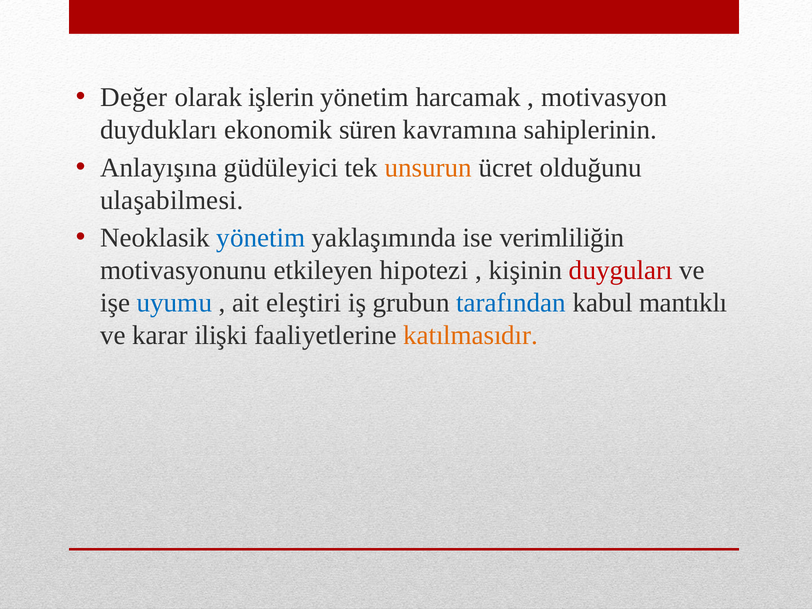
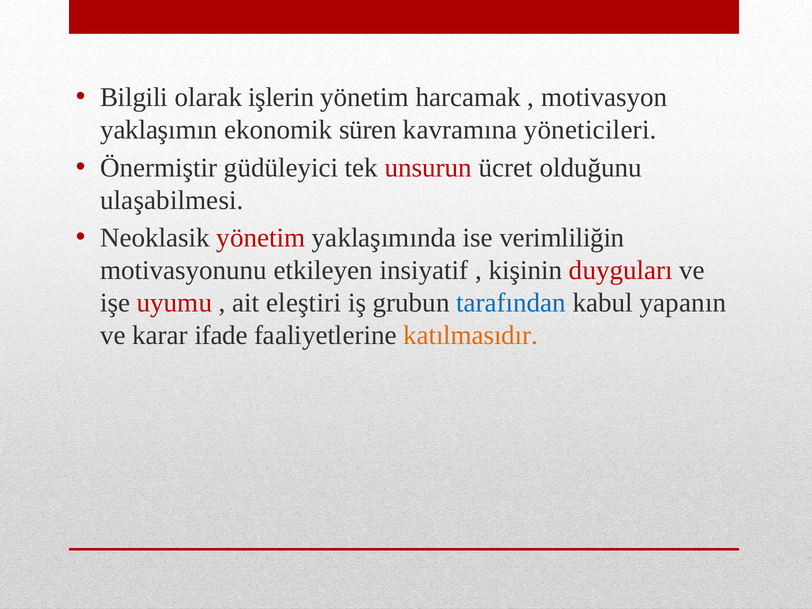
Değer: Değer -> Bilgili
duydukları: duydukları -> yaklaşımın
sahiplerinin: sahiplerinin -> yöneticileri
Anlayışına: Anlayışına -> Önermiştir
unsurun colour: orange -> red
yönetim at (261, 238) colour: blue -> red
hipotezi: hipotezi -> insiyatif
uyumu colour: blue -> red
mantıklı: mantıklı -> yapanın
ilişki: ilişki -> ifade
